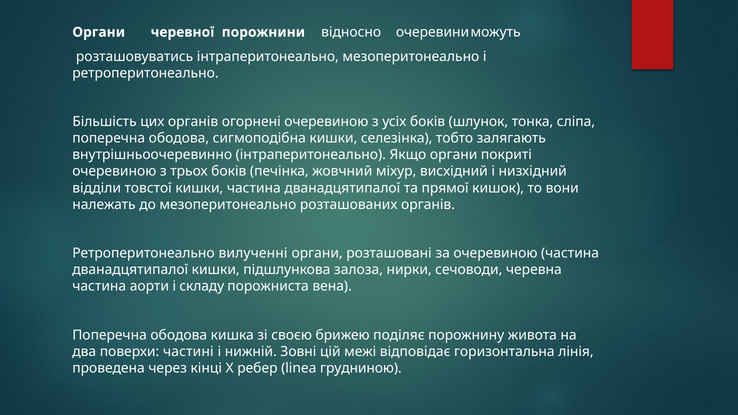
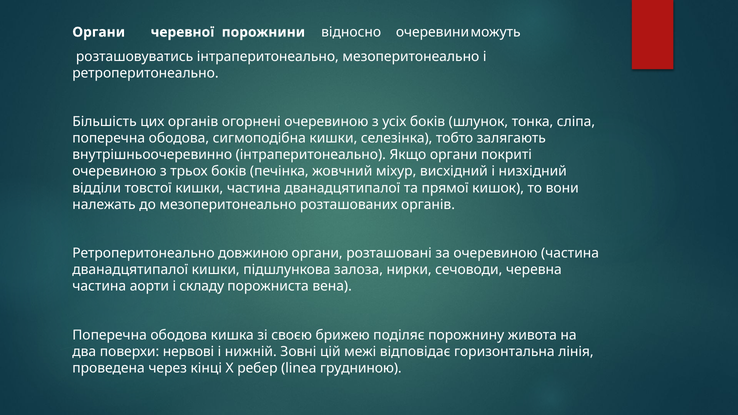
вилученні: вилученні -> довжиною
частині: частині -> нервові
